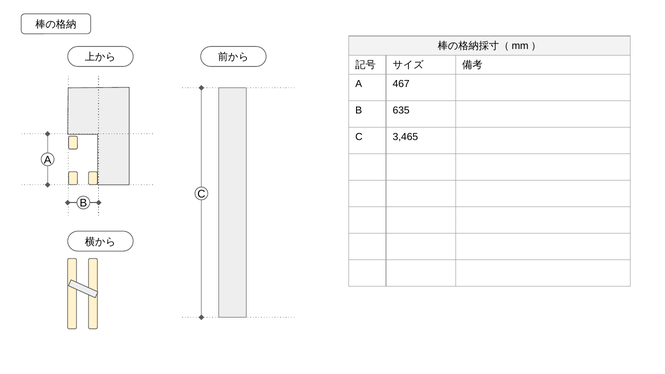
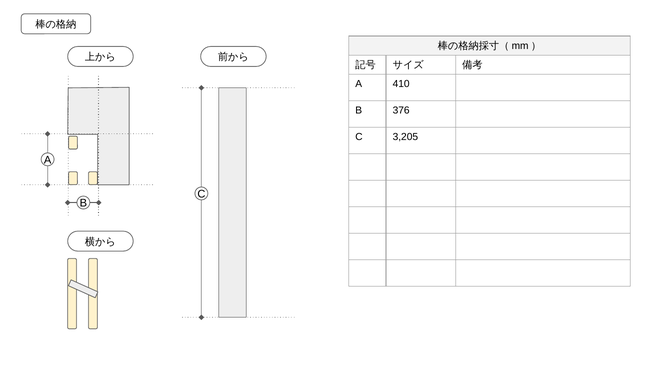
467: 467 -> 410
635: 635 -> 376
3,465: 3,465 -> 3,205
